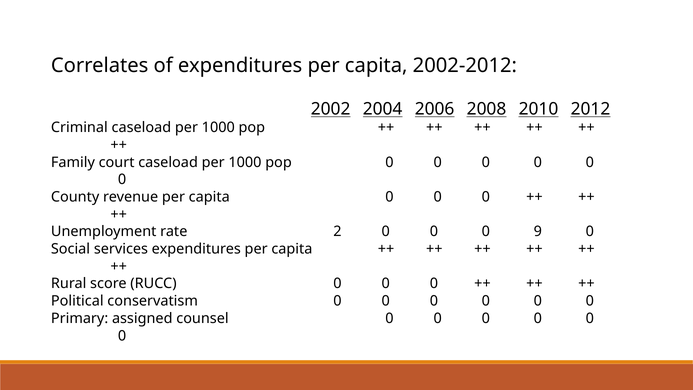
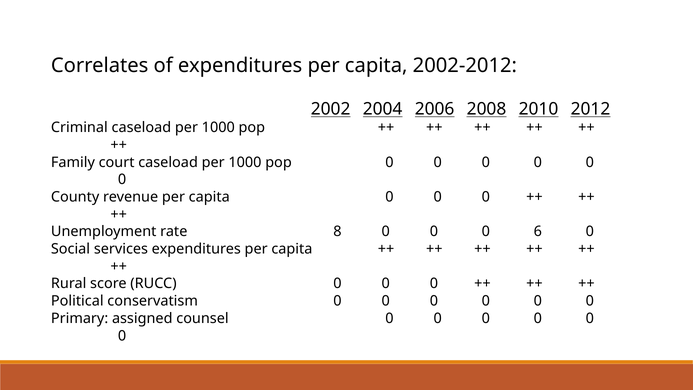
2: 2 -> 8
9: 9 -> 6
